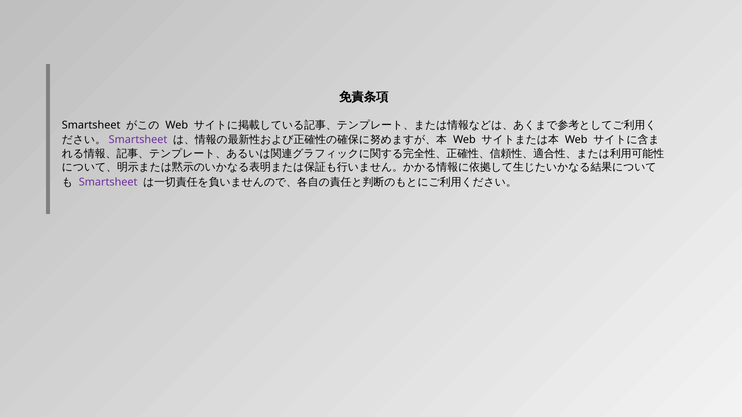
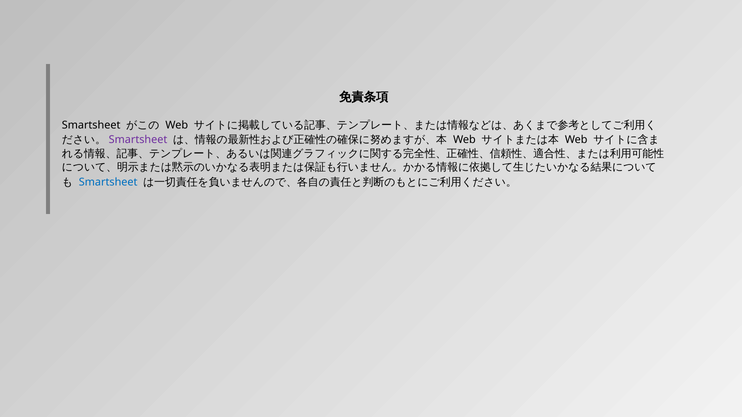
Smartsheet at (108, 182) colour: purple -> blue
